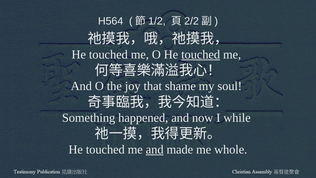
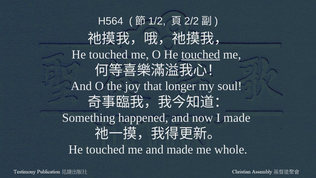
shame: shame -> longer
I while: while -> made
and at (155, 149) underline: present -> none
